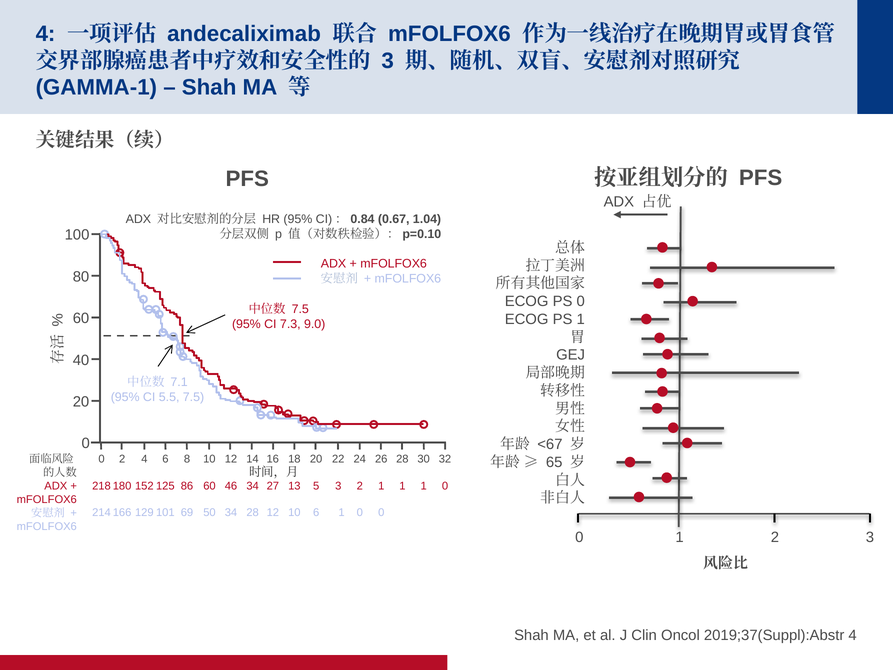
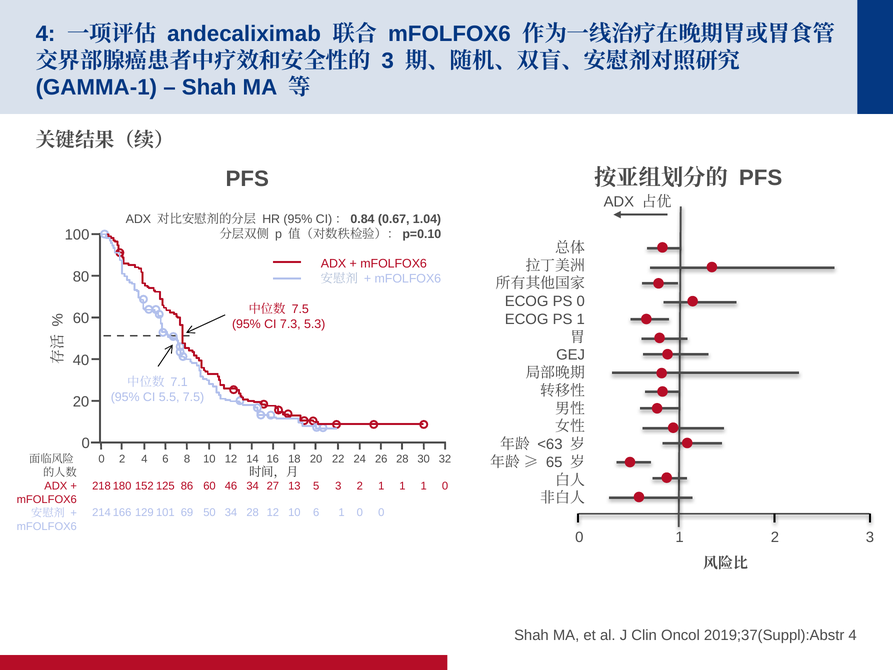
9.0: 9.0 -> 5.3
<67: <67 -> <63
